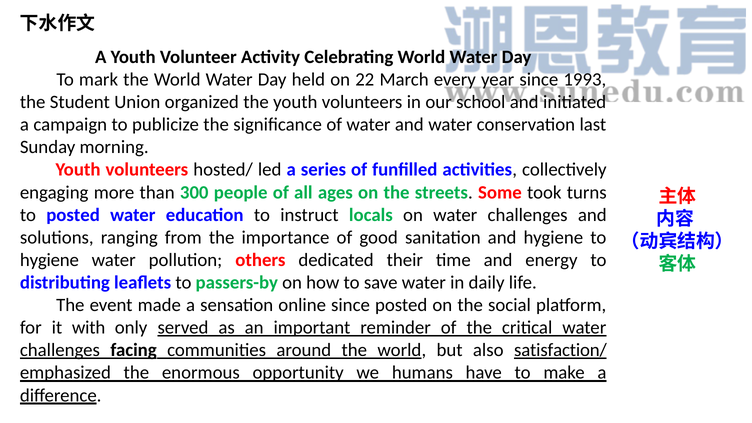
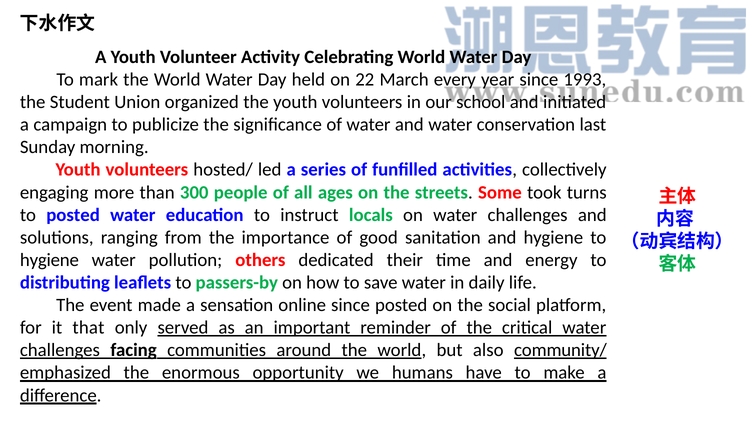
with: with -> that
satisfaction/: satisfaction/ -> community/
